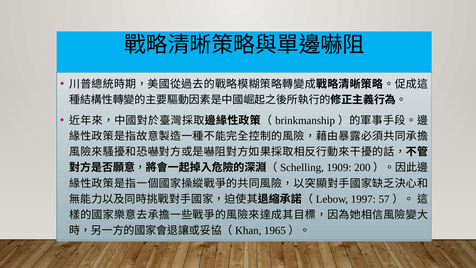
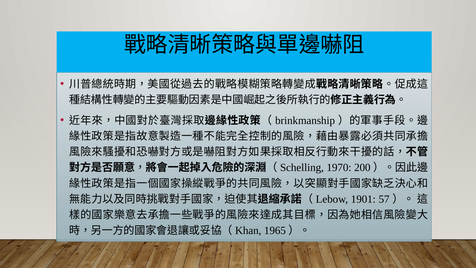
1909: 1909 -> 1970
1997: 1997 -> 1901
